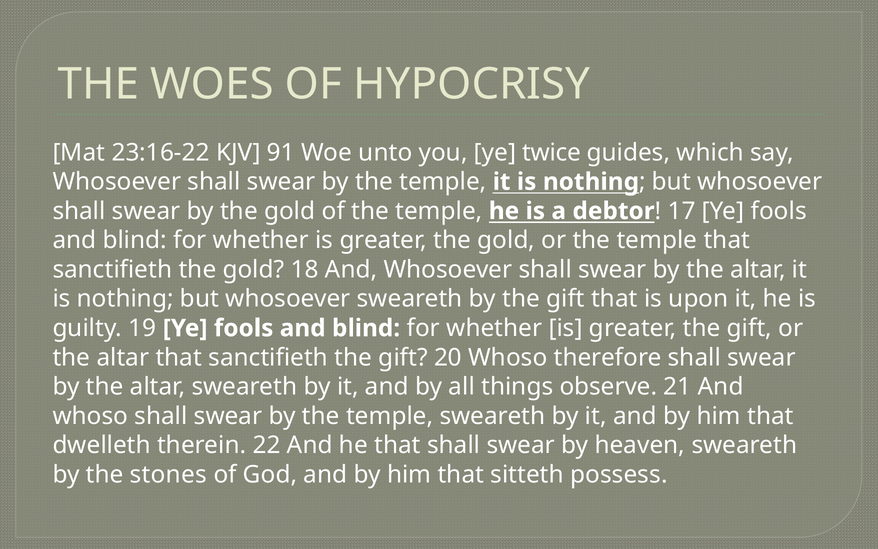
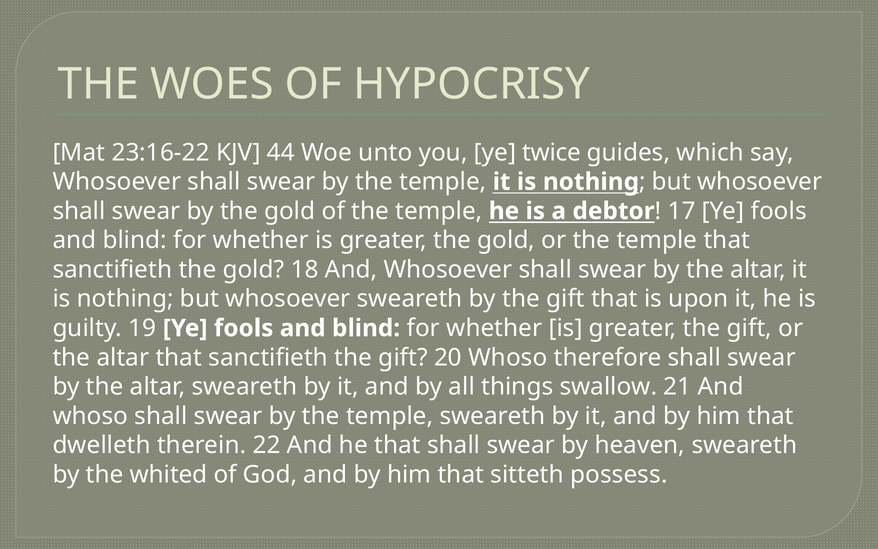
91: 91 -> 44
observe: observe -> swallow
stones: stones -> whited
